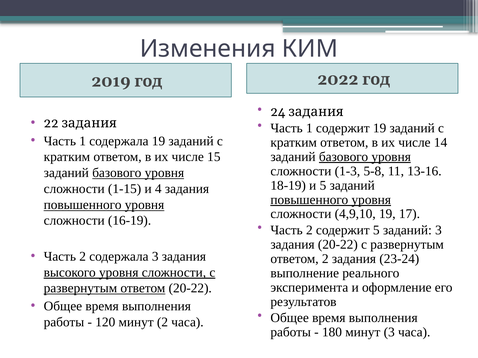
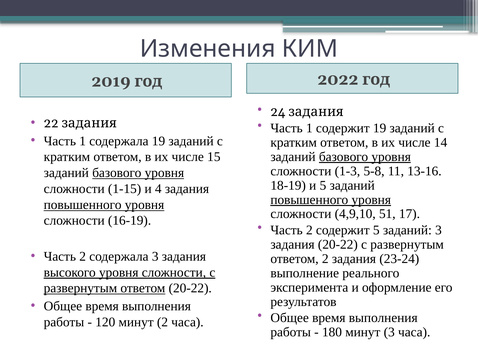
4,9,10 19: 19 -> 51
